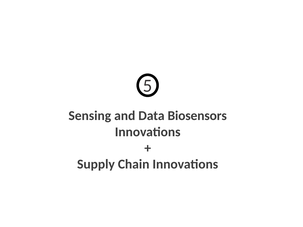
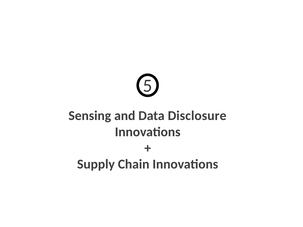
Biosensors: Biosensors -> Disclosure
